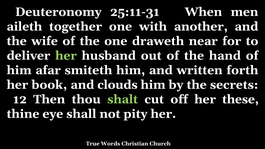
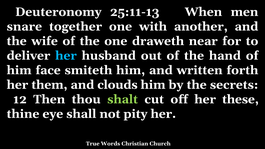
25:11-31: 25:11-31 -> 25:11-13
aileth: aileth -> snare
her at (66, 56) colour: light green -> light blue
afar: afar -> face
book: book -> them
